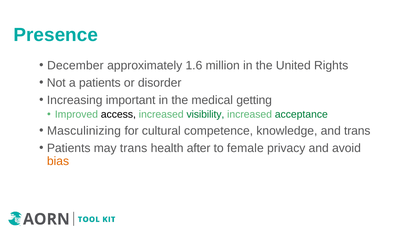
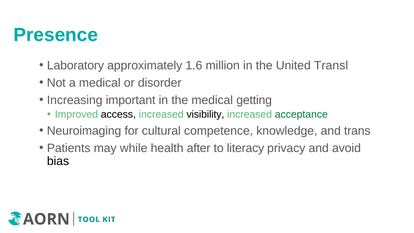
December: December -> Laboratory
Rights: Rights -> Transl
a patients: patients -> medical
visibility colour: green -> black
Masculinizing: Masculinizing -> Neuroimaging
may trans: trans -> while
female: female -> literacy
bias colour: orange -> black
